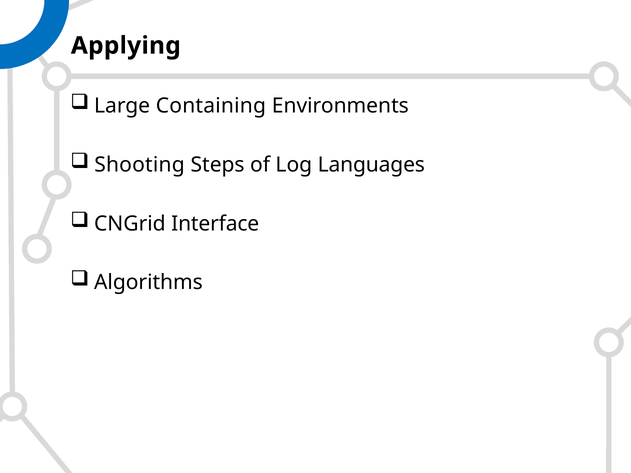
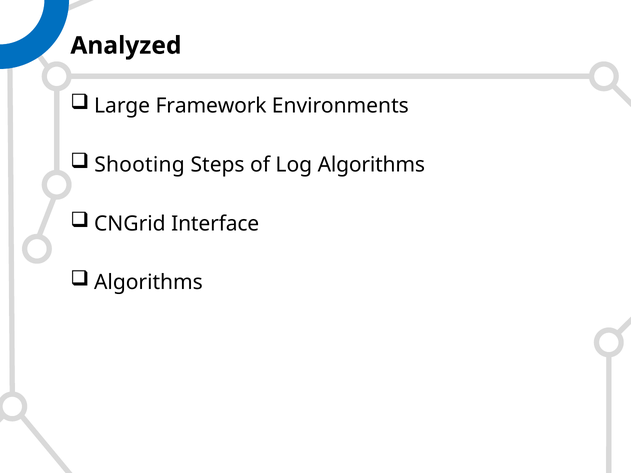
Applying: Applying -> Analyzed
Containing: Containing -> Framework
Log Languages: Languages -> Algorithms
